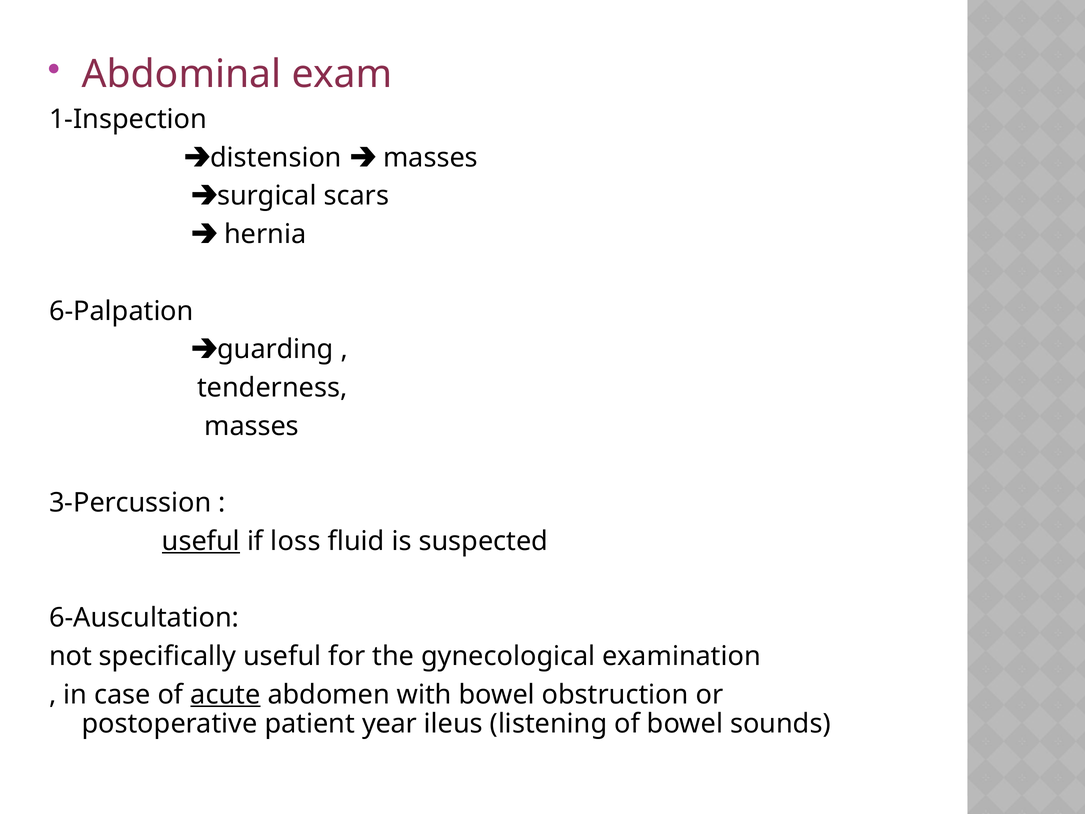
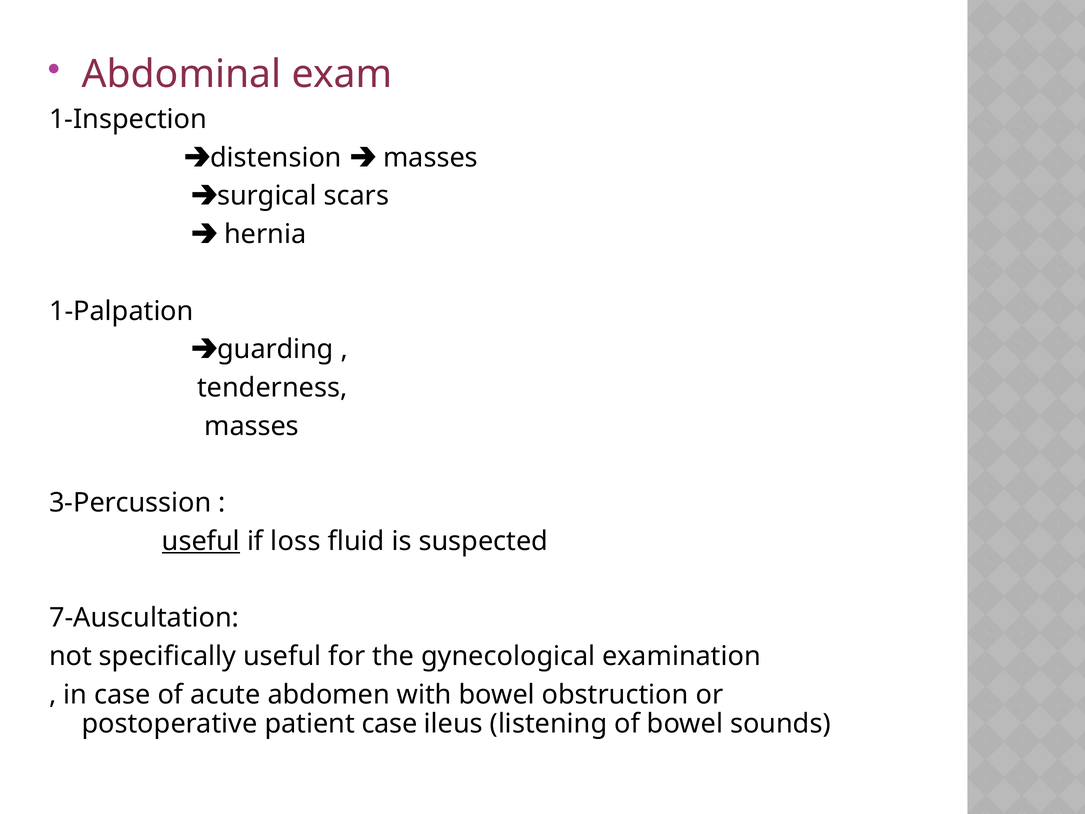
6-Palpation: 6-Palpation -> 1-Palpation
6-Auscultation: 6-Auscultation -> 7-Auscultation
acute underline: present -> none
patient year: year -> case
